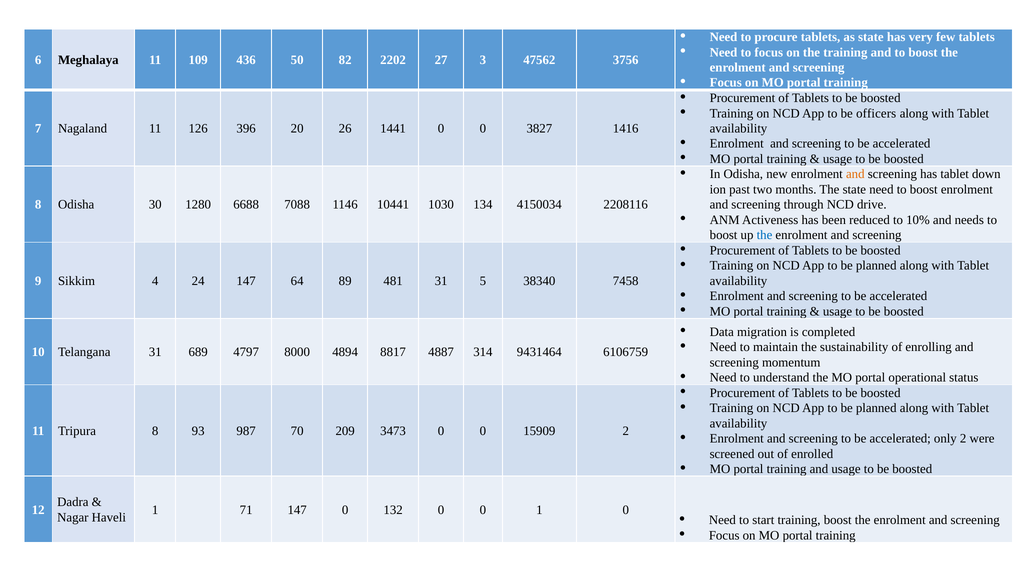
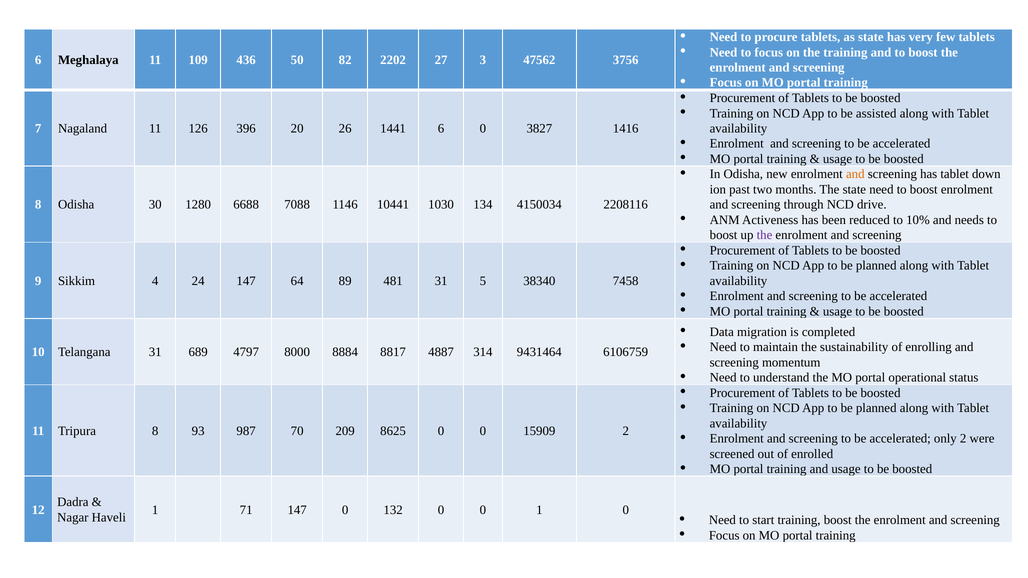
officers: officers -> assisted
1441 0: 0 -> 6
the at (764, 235) colour: blue -> purple
4894: 4894 -> 8884
3473: 3473 -> 8625
